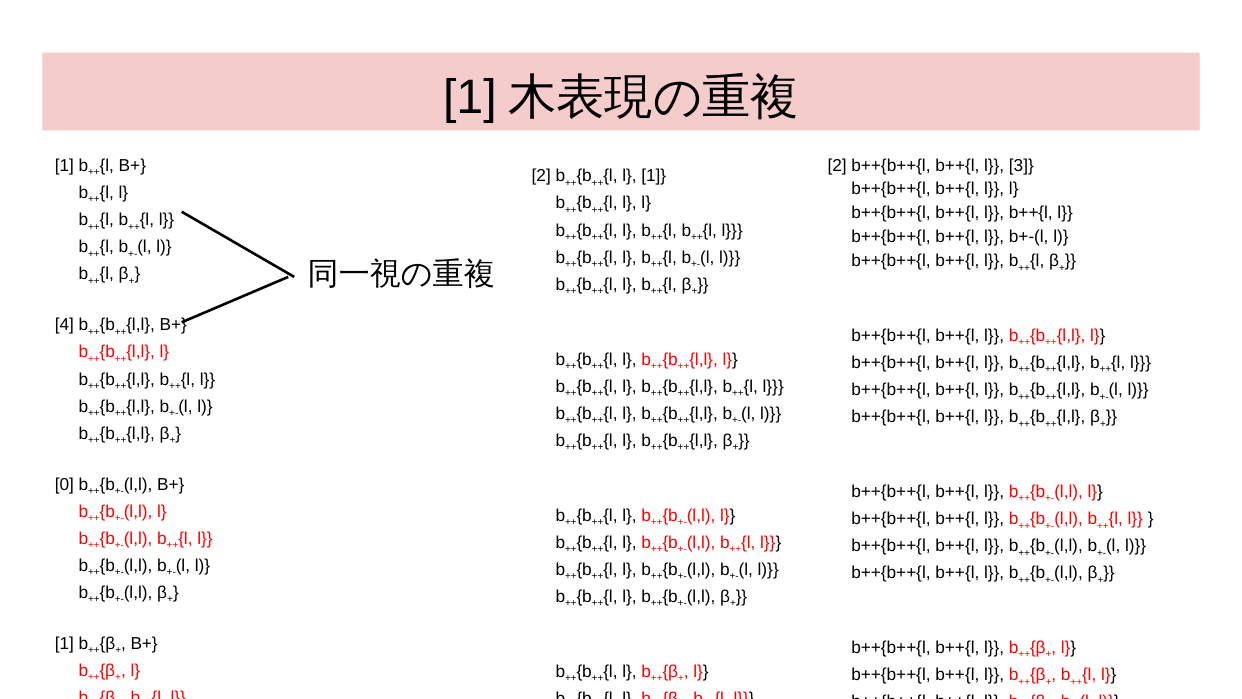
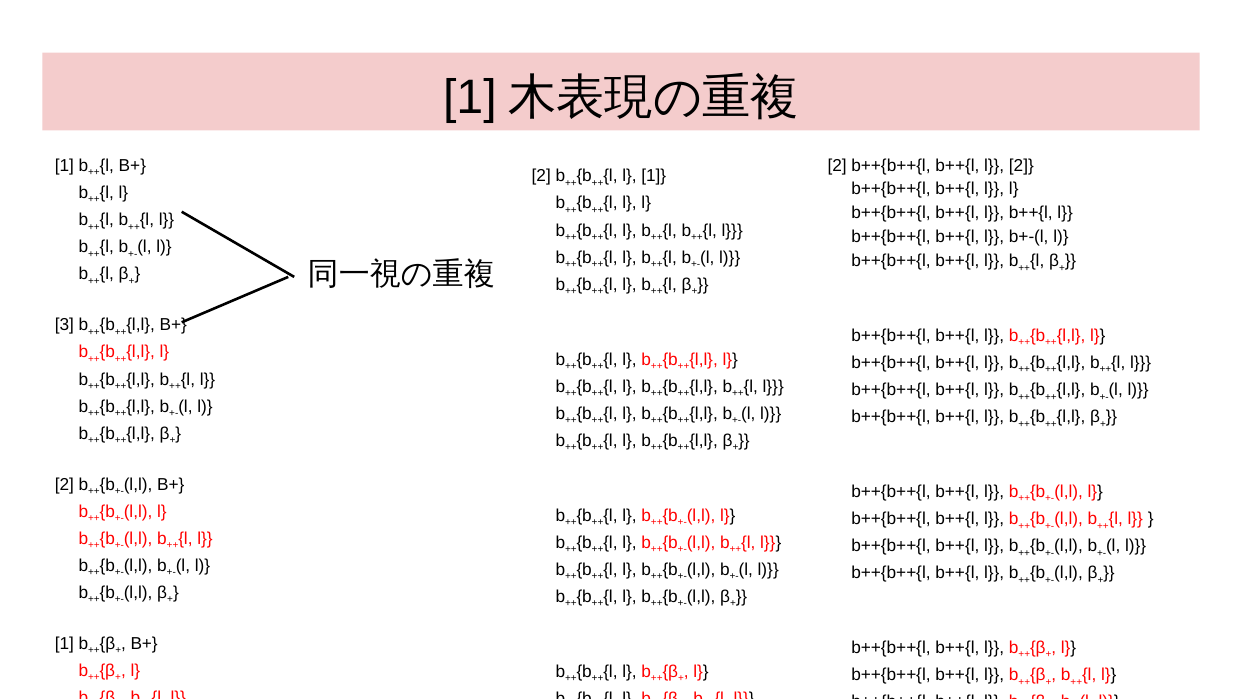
l 3: 3 -> 2
4: 4 -> 3
0 at (64, 484): 0 -> 2
